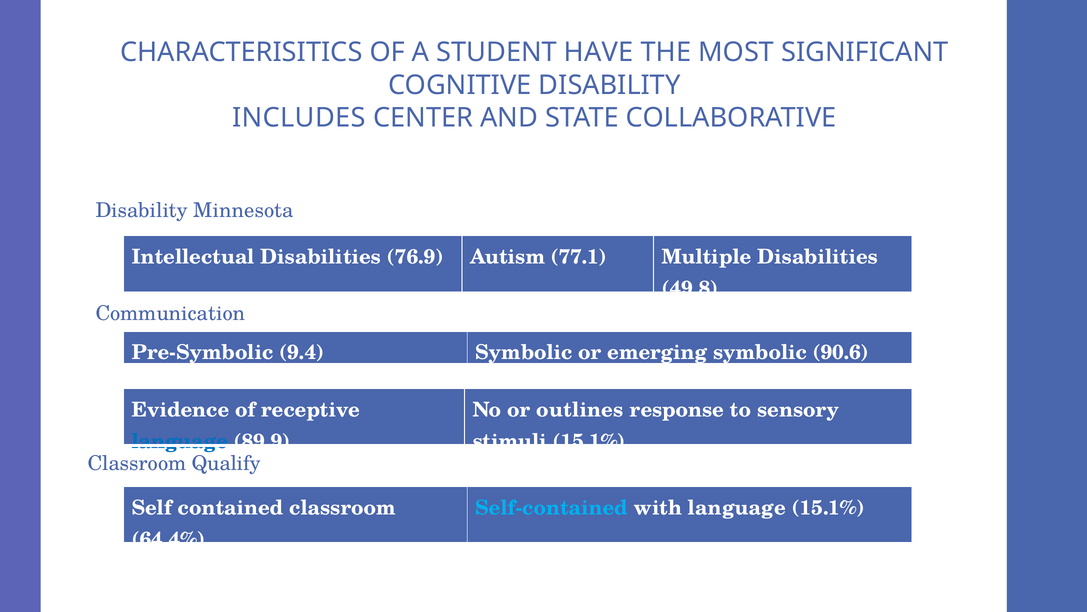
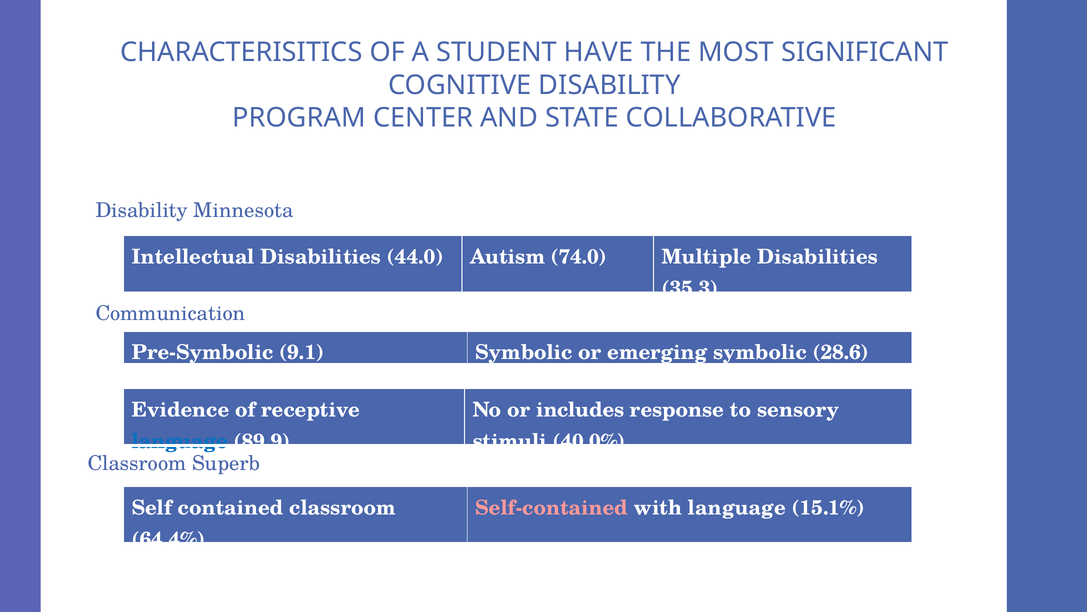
INCLUDES: INCLUDES -> PROGRAM
76.9: 76.9 -> 44.0
77.1: 77.1 -> 74.0
49.8: 49.8 -> 35.3
9.4: 9.4 -> 9.1
90.6: 90.6 -> 28.6
outlines: outlines -> includes
stimuli 15.1%: 15.1% -> 40.0%
Qualify: Qualify -> Superb
Self-contained colour: light blue -> pink
